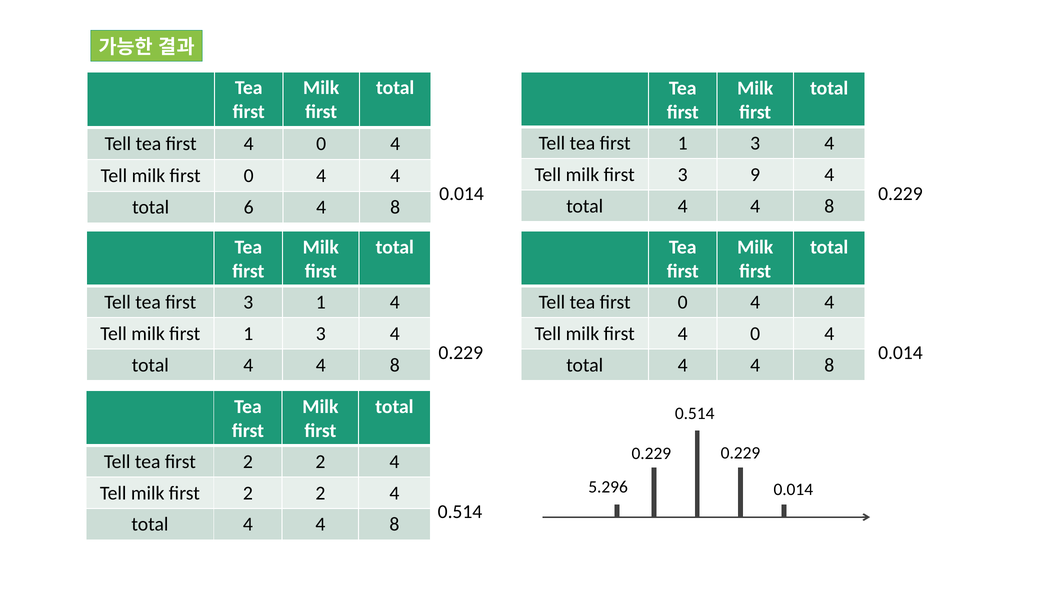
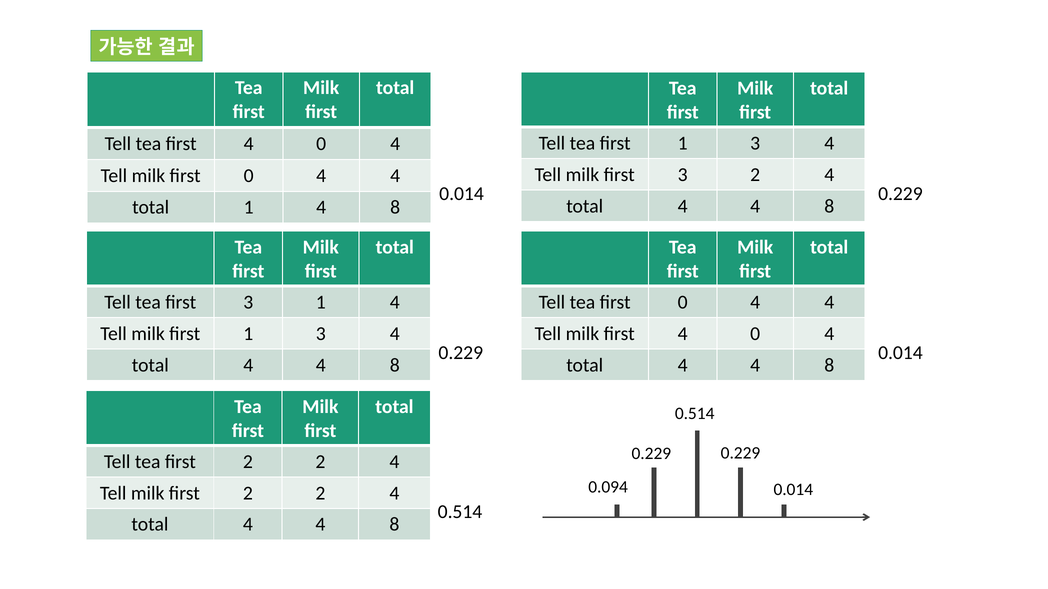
3 9: 9 -> 2
total 6: 6 -> 1
5.296: 5.296 -> 0.094
